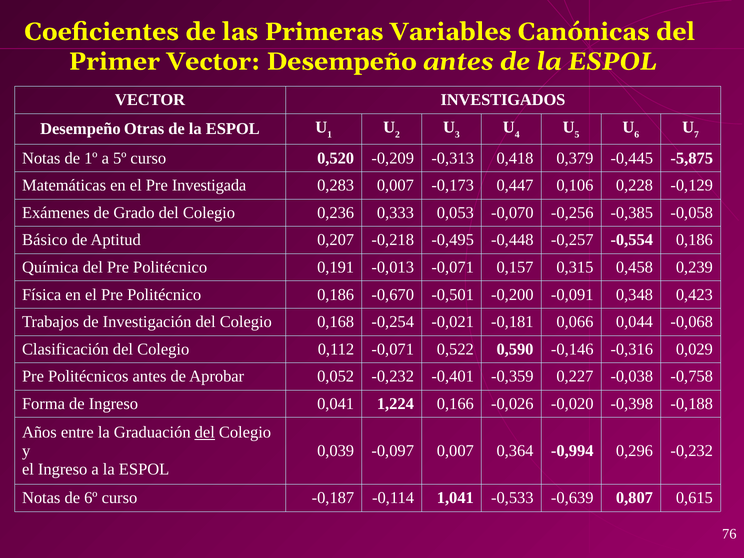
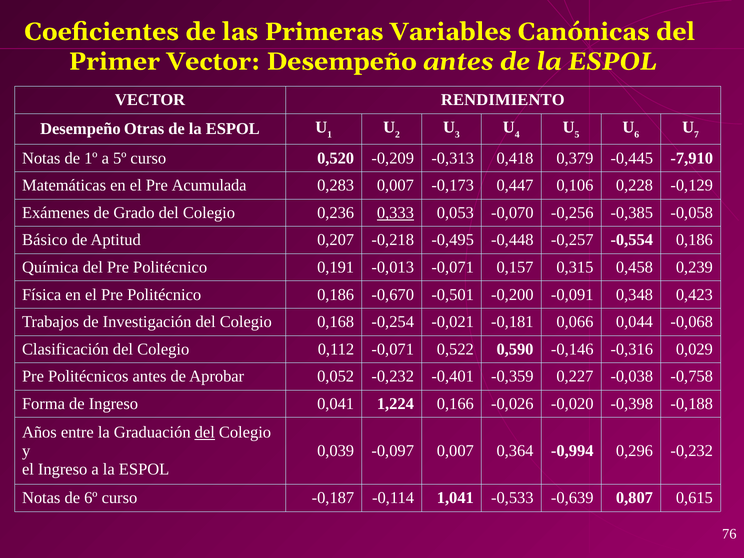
INVESTIGADOS: INVESTIGADOS -> RENDIMIENTO
-5,875: -5,875 -> -7,910
Investigada: Investigada -> Acumulada
0,333 underline: none -> present
